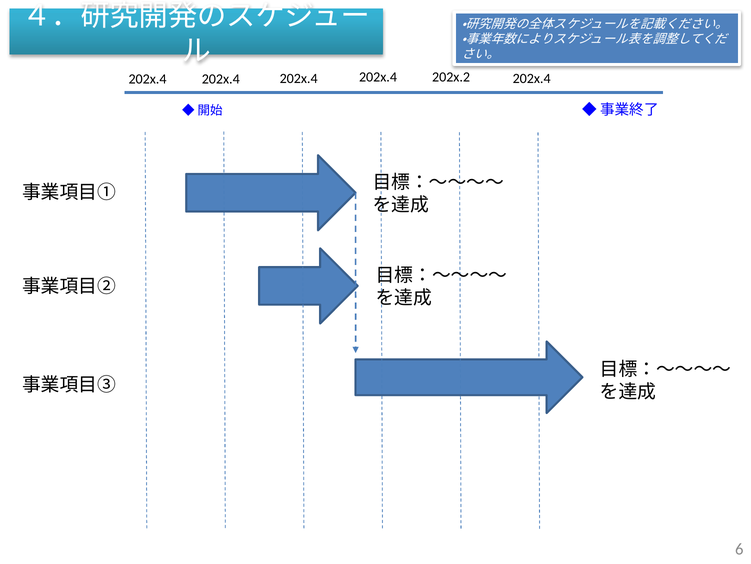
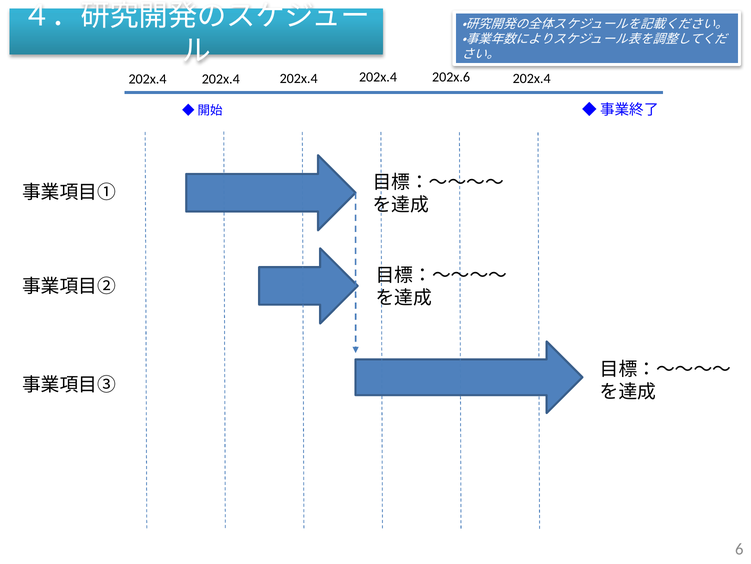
202x.2: 202x.2 -> 202x.6
